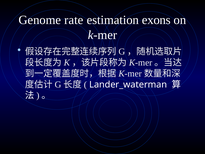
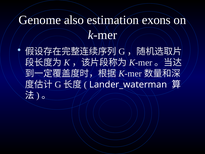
rate: rate -> also
